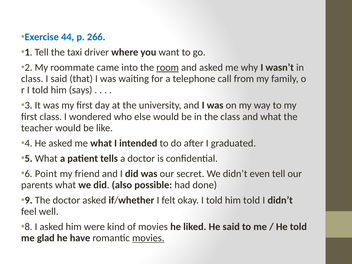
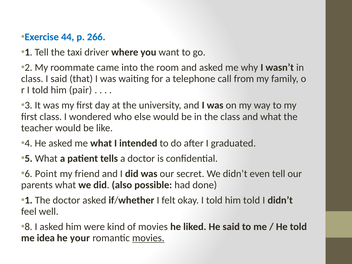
room underline: present -> none
says: says -> pair
9 at (29, 200): 9 -> 1
glad: glad -> idea
have: have -> your
